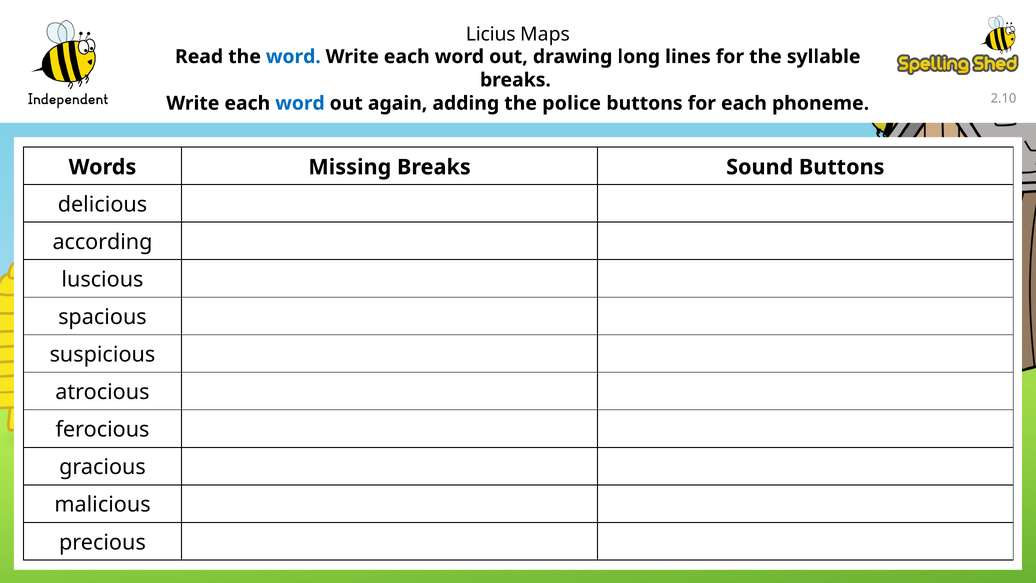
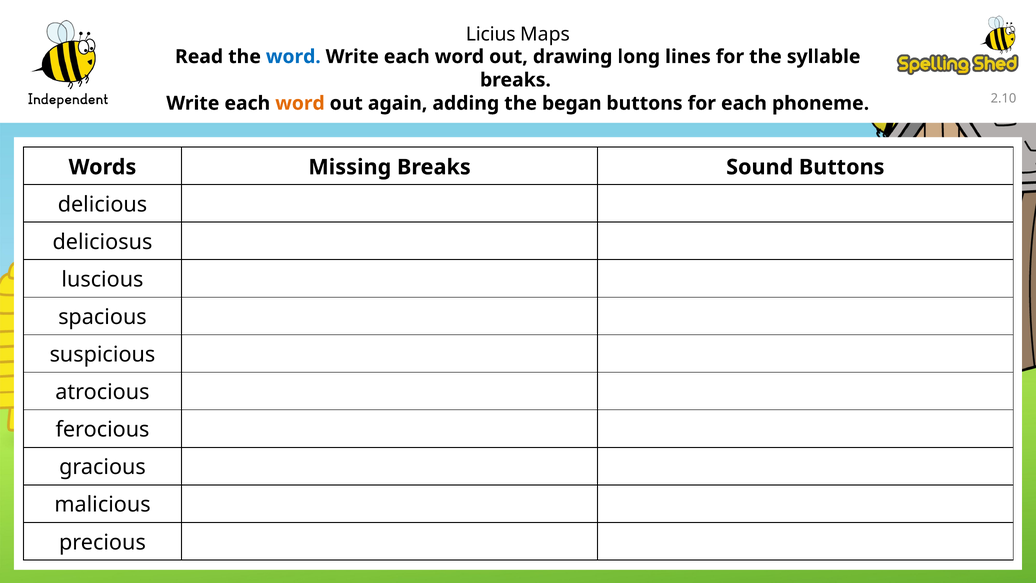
word at (300, 103) colour: blue -> orange
police: police -> began
according: according -> deliciosus
